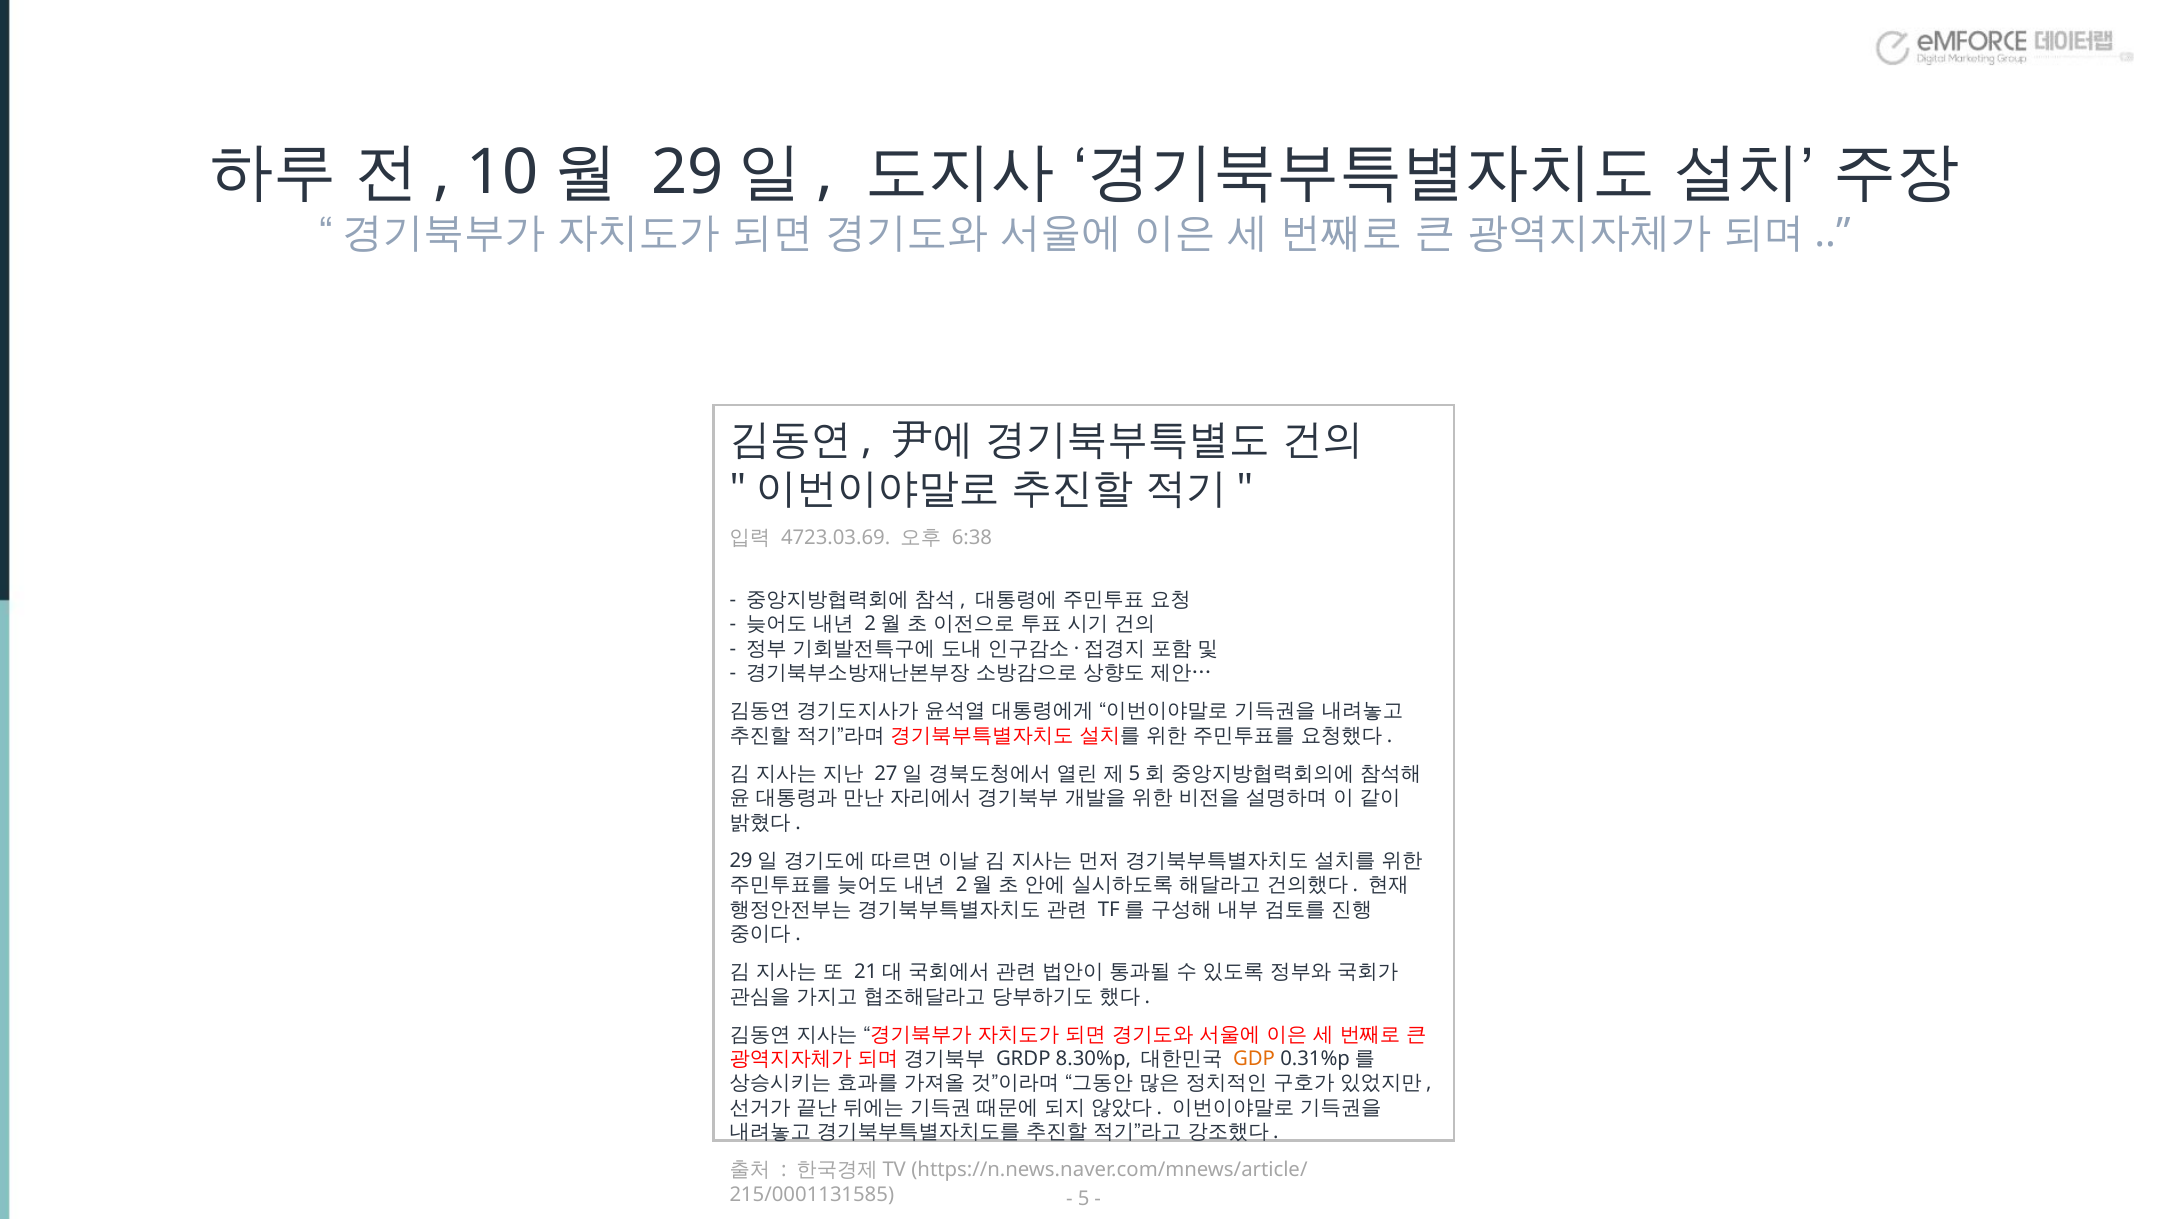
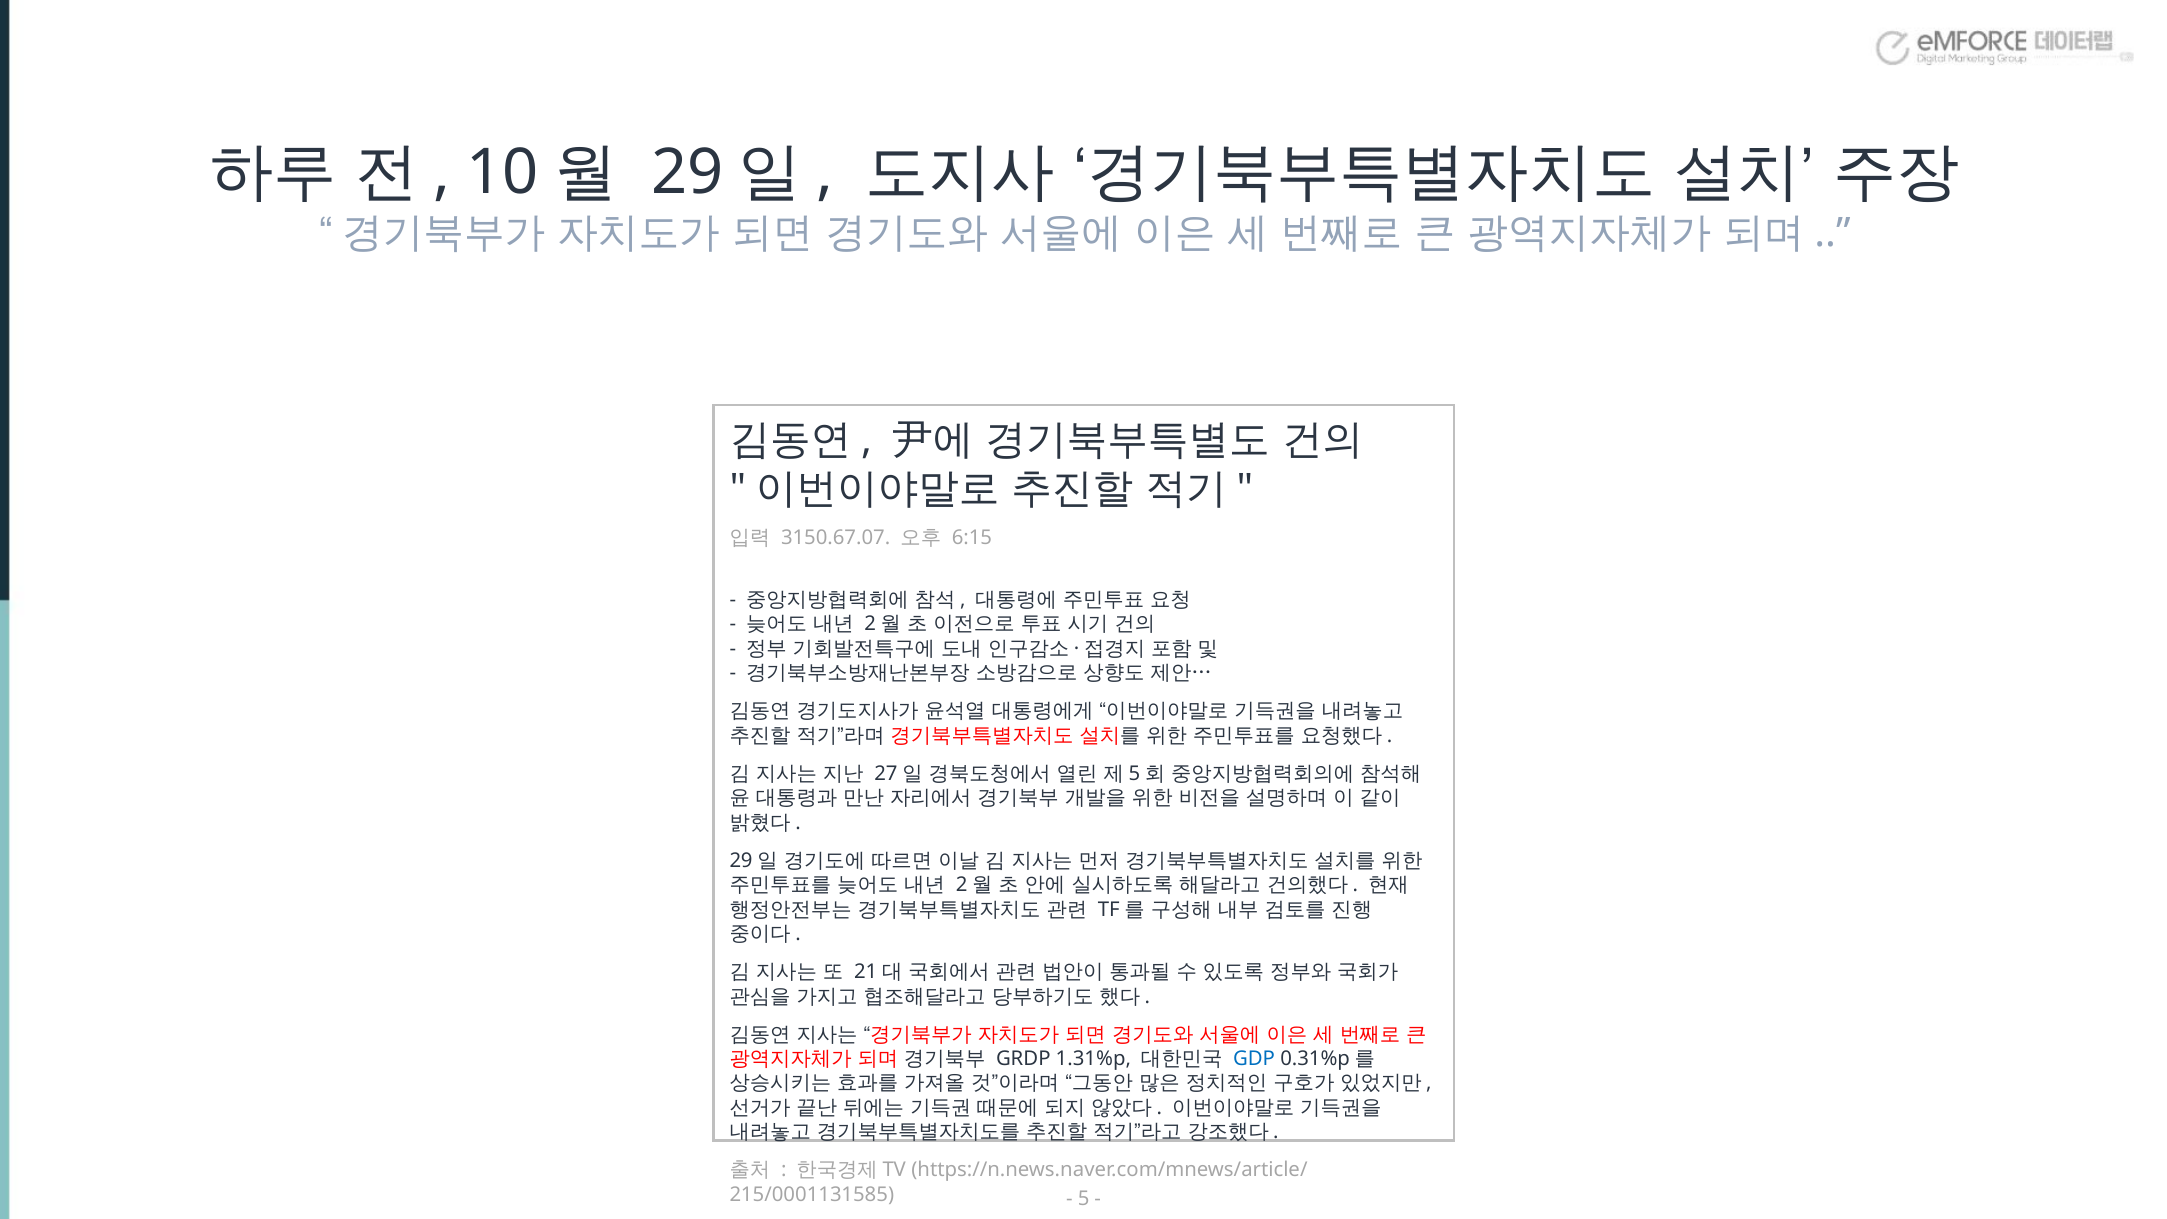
4723.03.69: 4723.03.69 -> 3150.67.07
6:38: 6:38 -> 6:15
8.30%p: 8.30%p -> 1.31%p
GDP colour: orange -> blue
